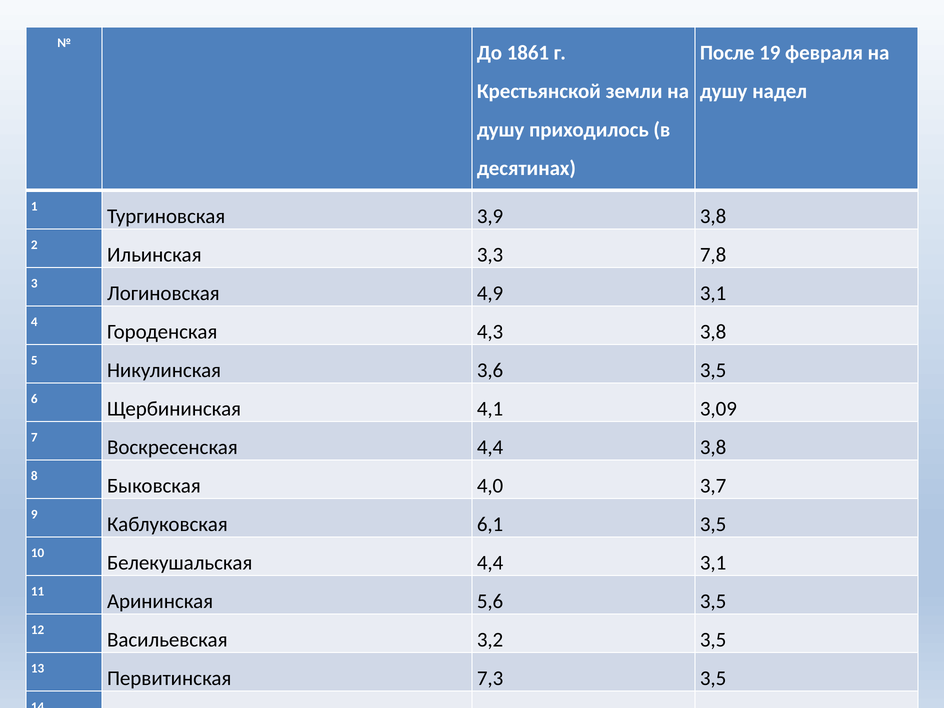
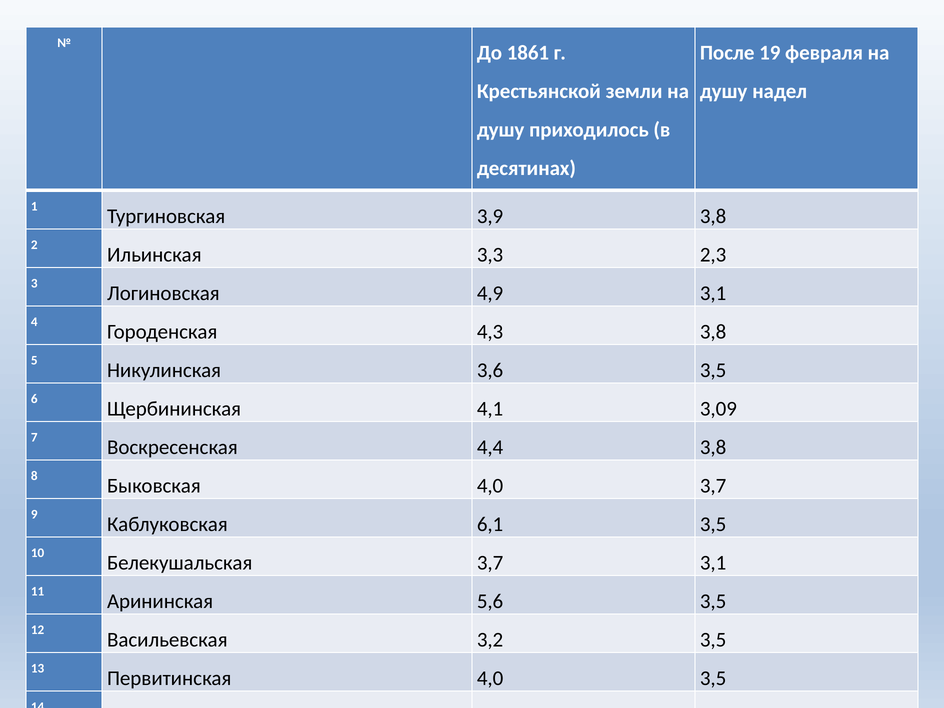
7,8: 7,8 -> 2,3
Белекушальская 4,4: 4,4 -> 3,7
Первитинская 7,3: 7,3 -> 4,0
